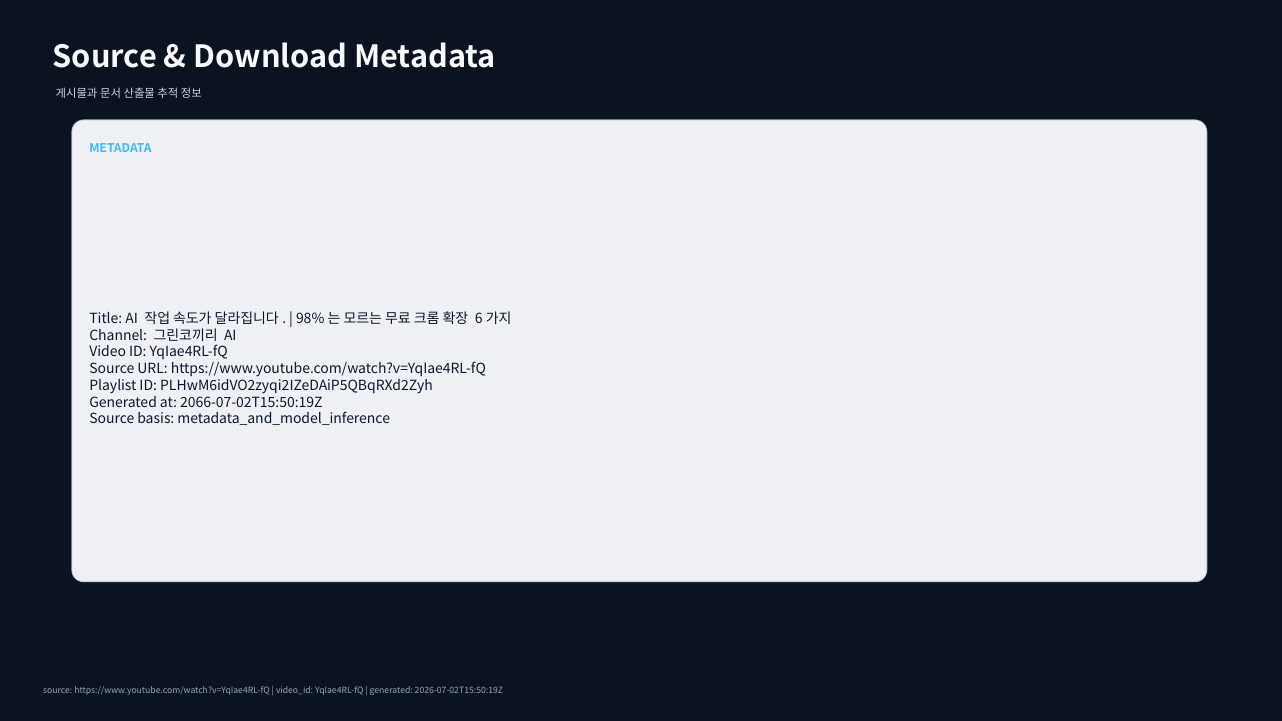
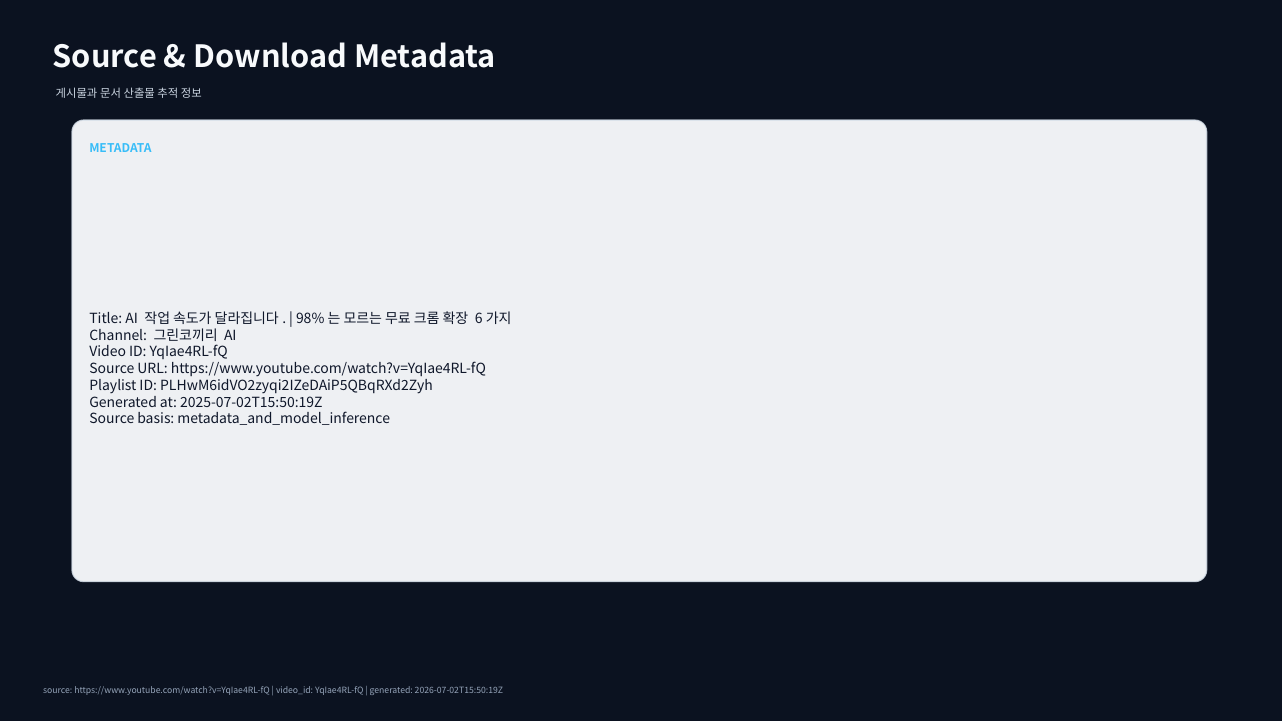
2066-07-02T15:50:19Z: 2066-07-02T15:50:19Z -> 2025-07-02T15:50:19Z
